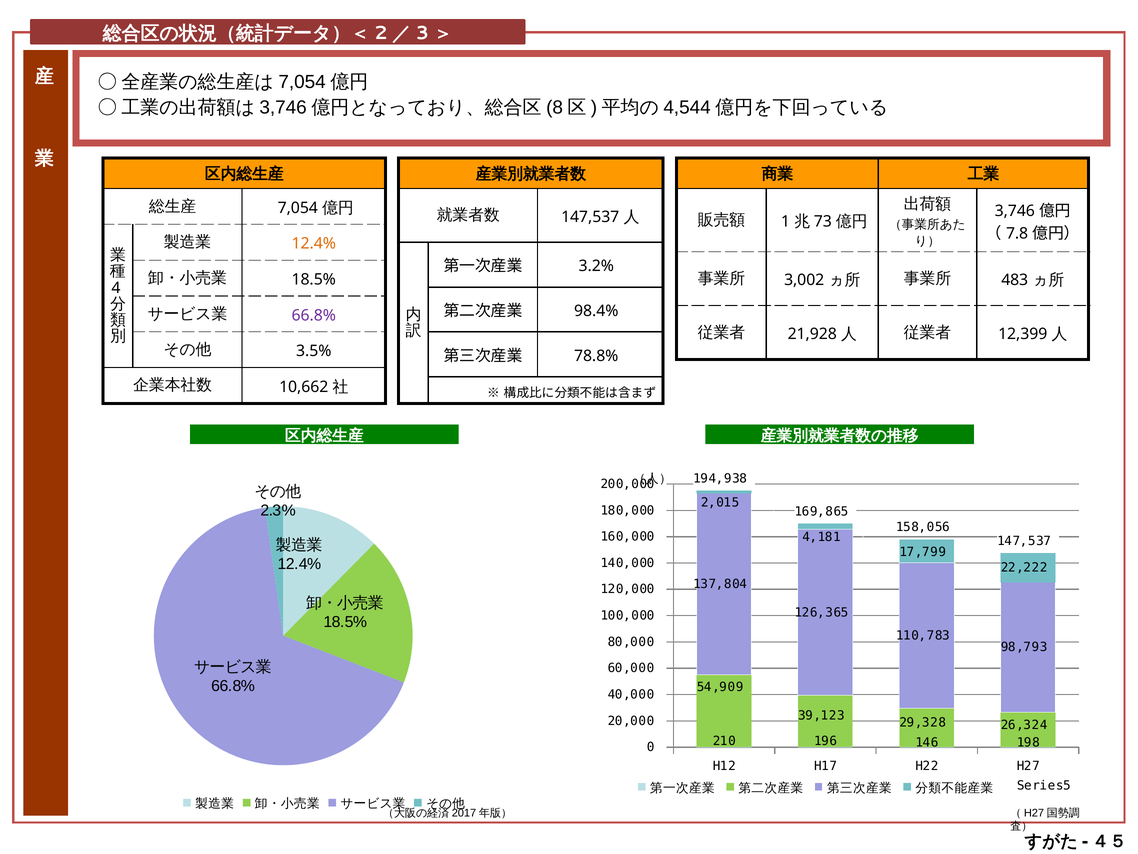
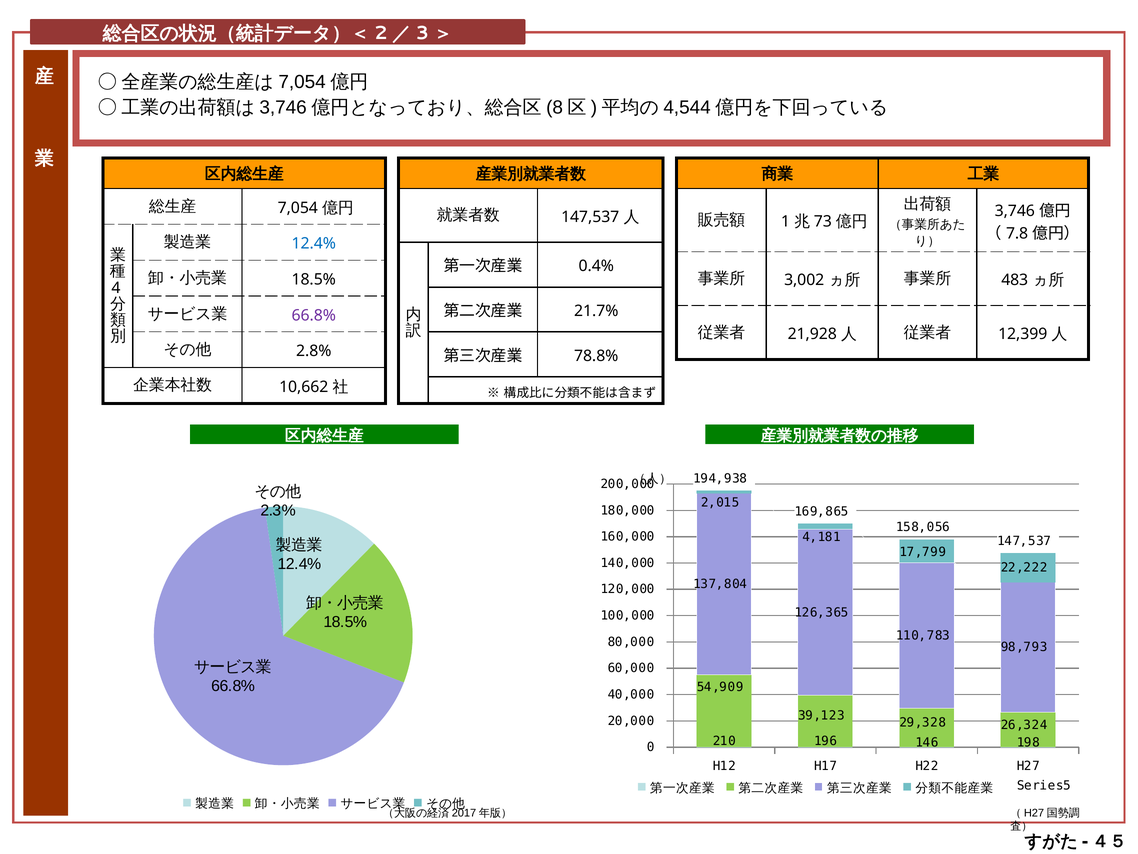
12.4% at (314, 244) colour: orange -> blue
3.2%: 3.2% -> 0.4%
98.4%: 98.4% -> 21.7%
3.5%: 3.5% -> 2.8%
